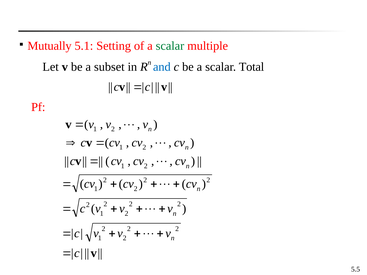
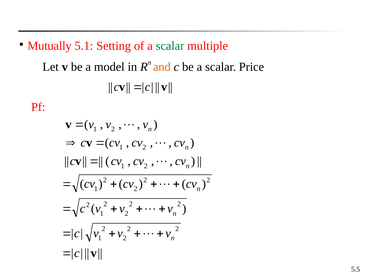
subset: subset -> model
and colour: blue -> orange
Total: Total -> Price
